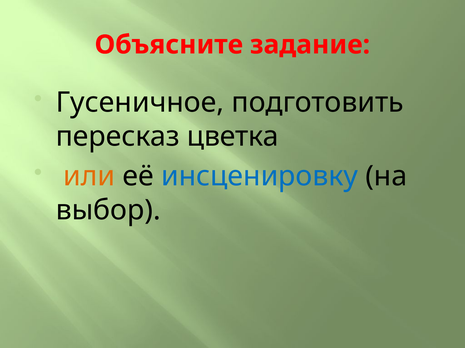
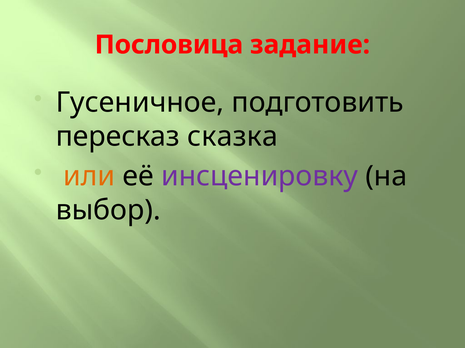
Объясните: Объясните -> Пословица
цветка: цветка -> сказка
инсценировку colour: blue -> purple
